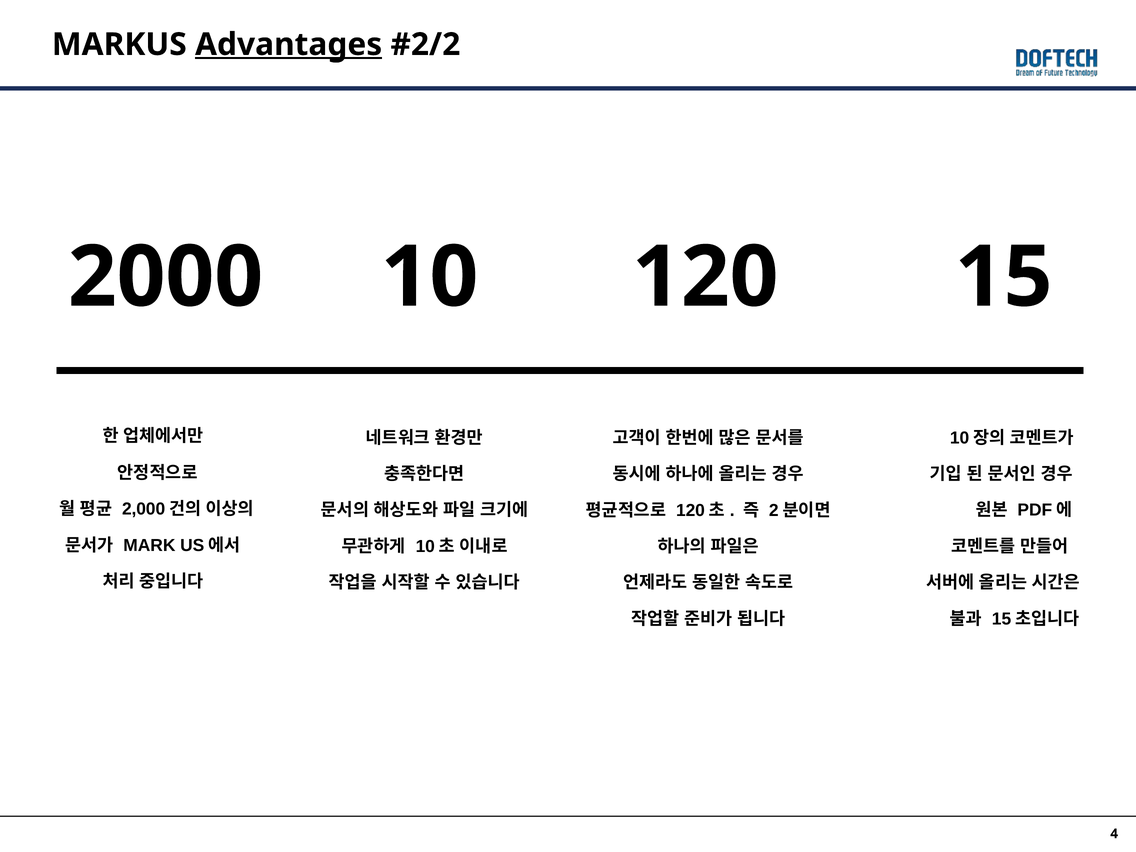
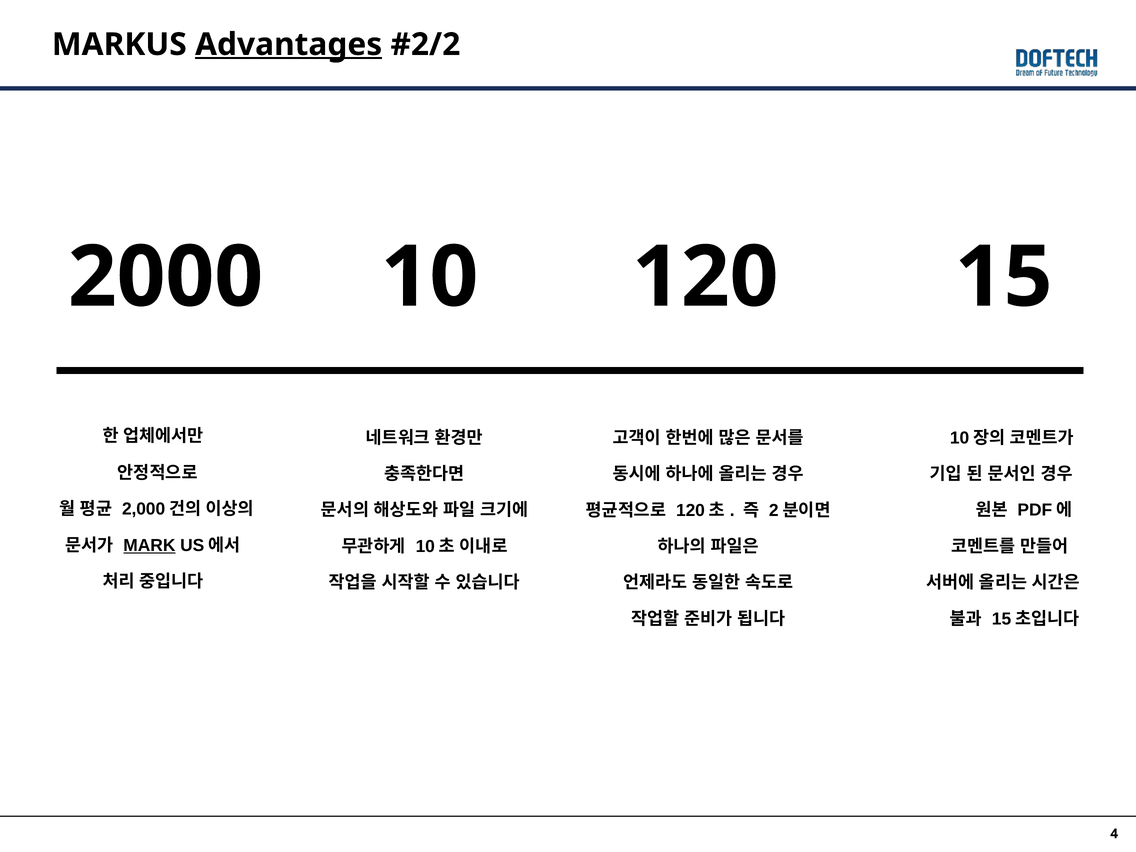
MARK underline: none -> present
